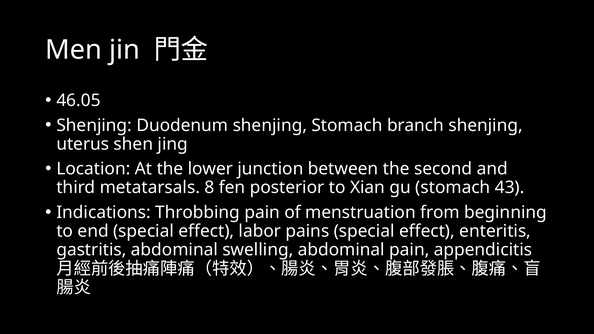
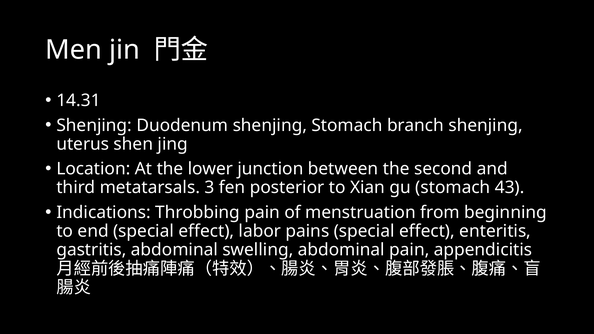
46.05: 46.05 -> 14.31
8: 8 -> 3
